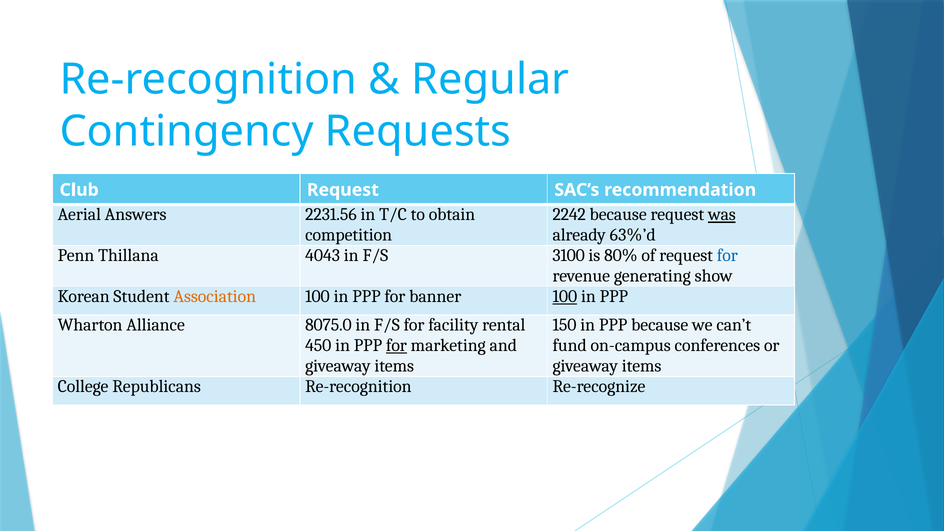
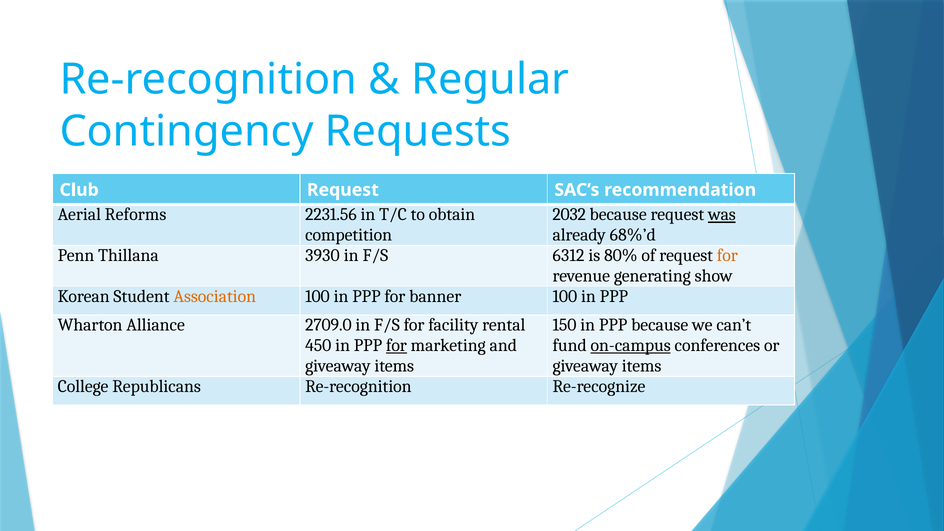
Answers: Answers -> Reforms
2242: 2242 -> 2032
63%’d: 63%’d -> 68%’d
4043: 4043 -> 3930
3100: 3100 -> 6312
for at (727, 256) colour: blue -> orange
100 at (565, 296) underline: present -> none
8075.0: 8075.0 -> 2709.0
on-campus underline: none -> present
